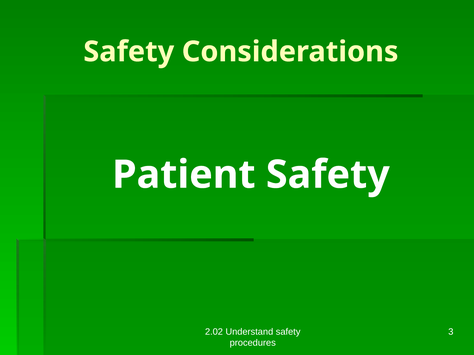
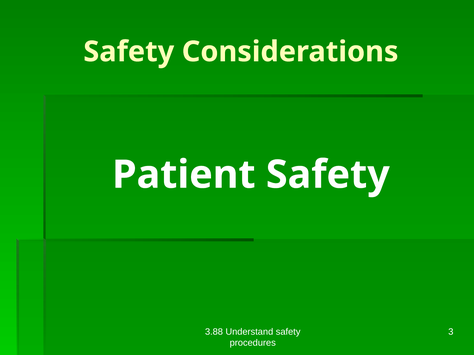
2.02: 2.02 -> 3.88
